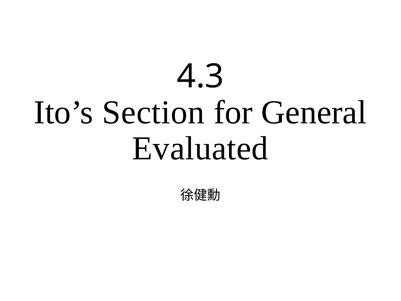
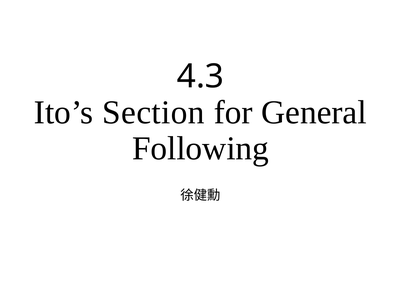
Evaluated: Evaluated -> Following
